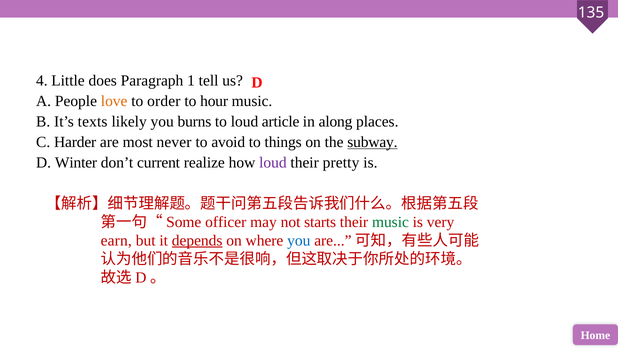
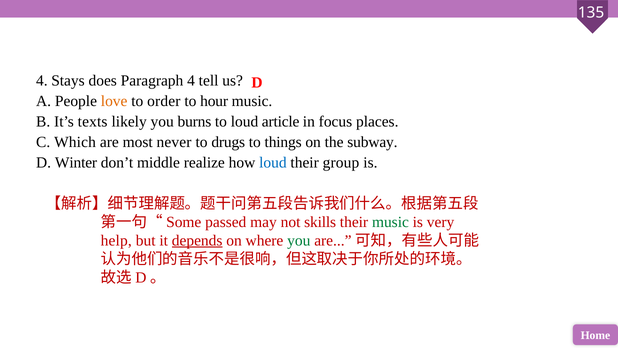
Little: Little -> Stays
Paragraph 1: 1 -> 4
along: along -> focus
Harder: Harder -> Which
avoid: avoid -> drugs
subway underline: present -> none
current: current -> middle
loud at (273, 162) colour: purple -> blue
pretty: pretty -> group
officer: officer -> passed
starts: starts -> skills
earn: earn -> help
you at (299, 240) colour: blue -> green
